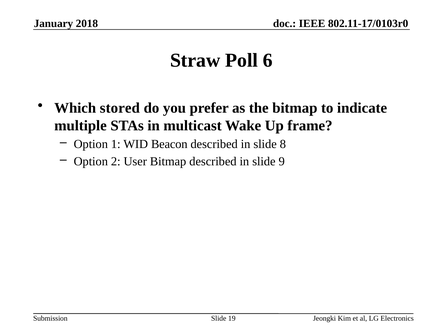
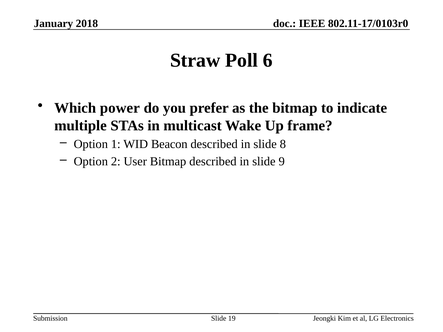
stored: stored -> power
